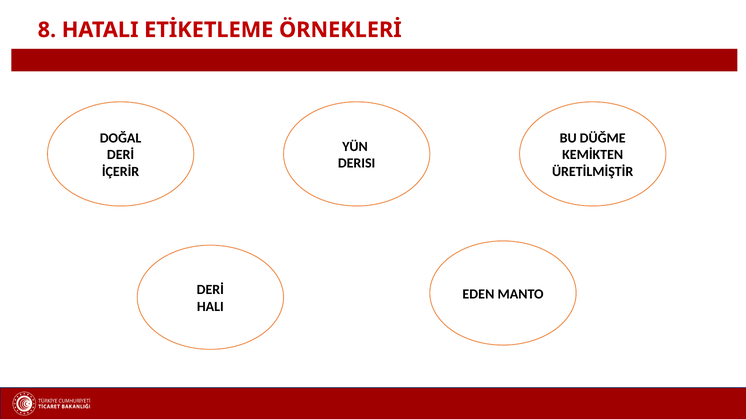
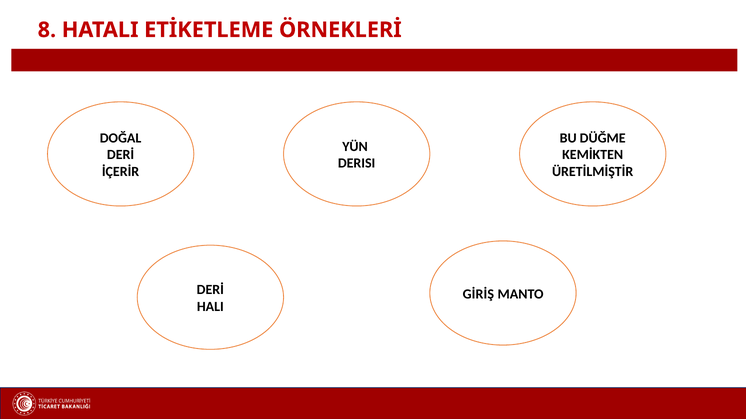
EDEN: EDEN -> GİRİŞ
